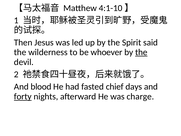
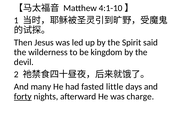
whoever: whoever -> kingdom
the at (141, 52) underline: present -> none
blood: blood -> many
chief: chief -> little
